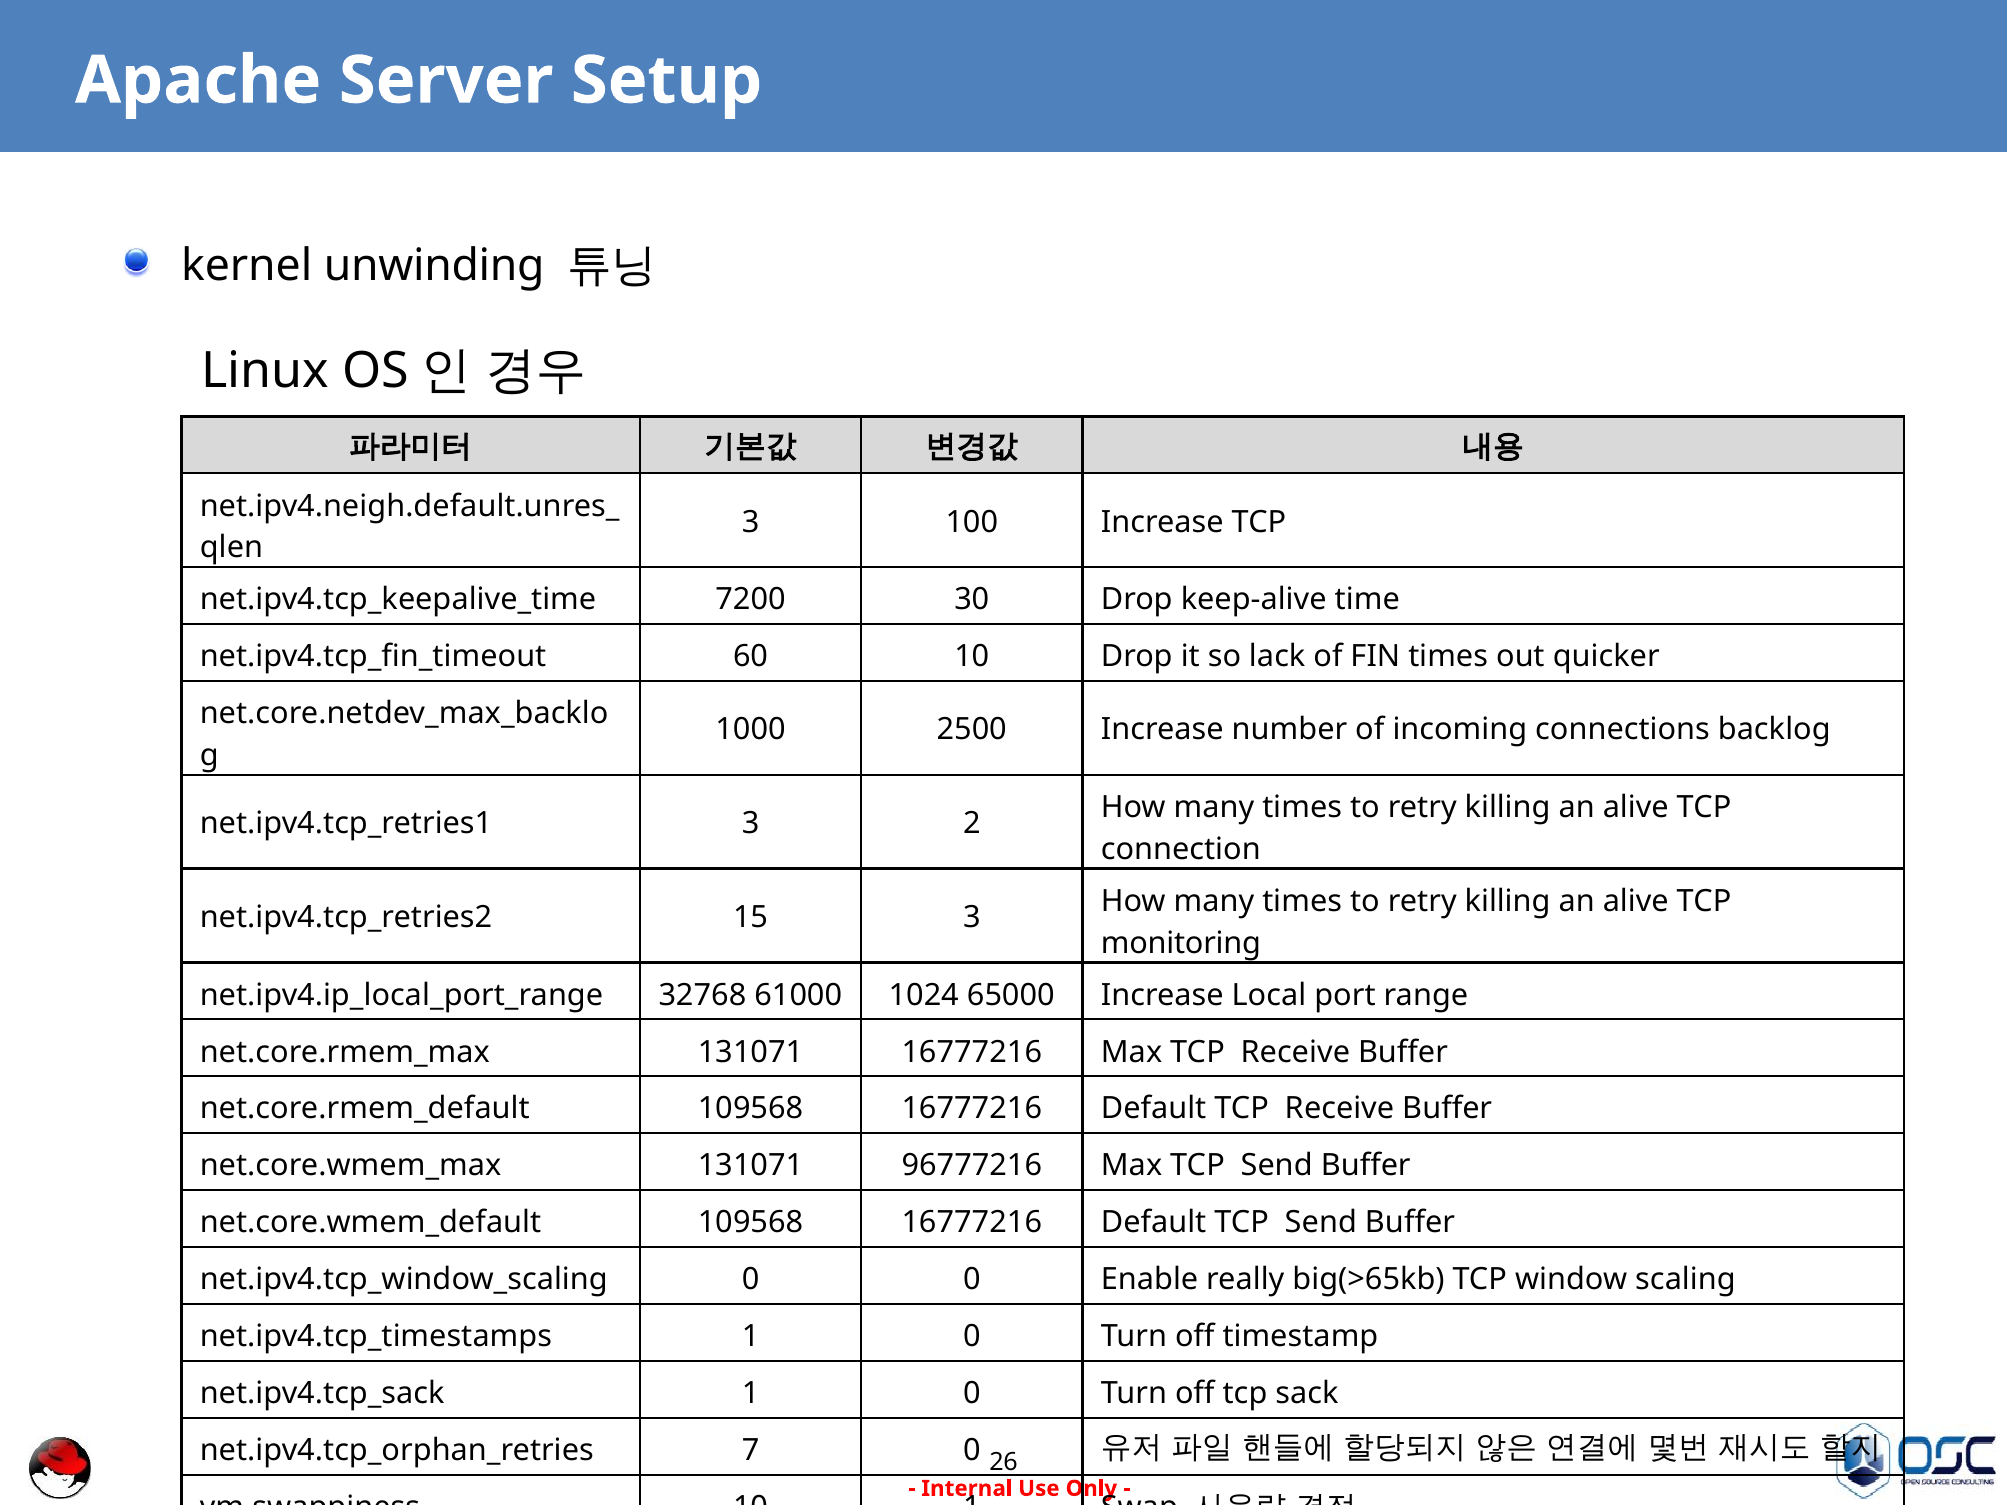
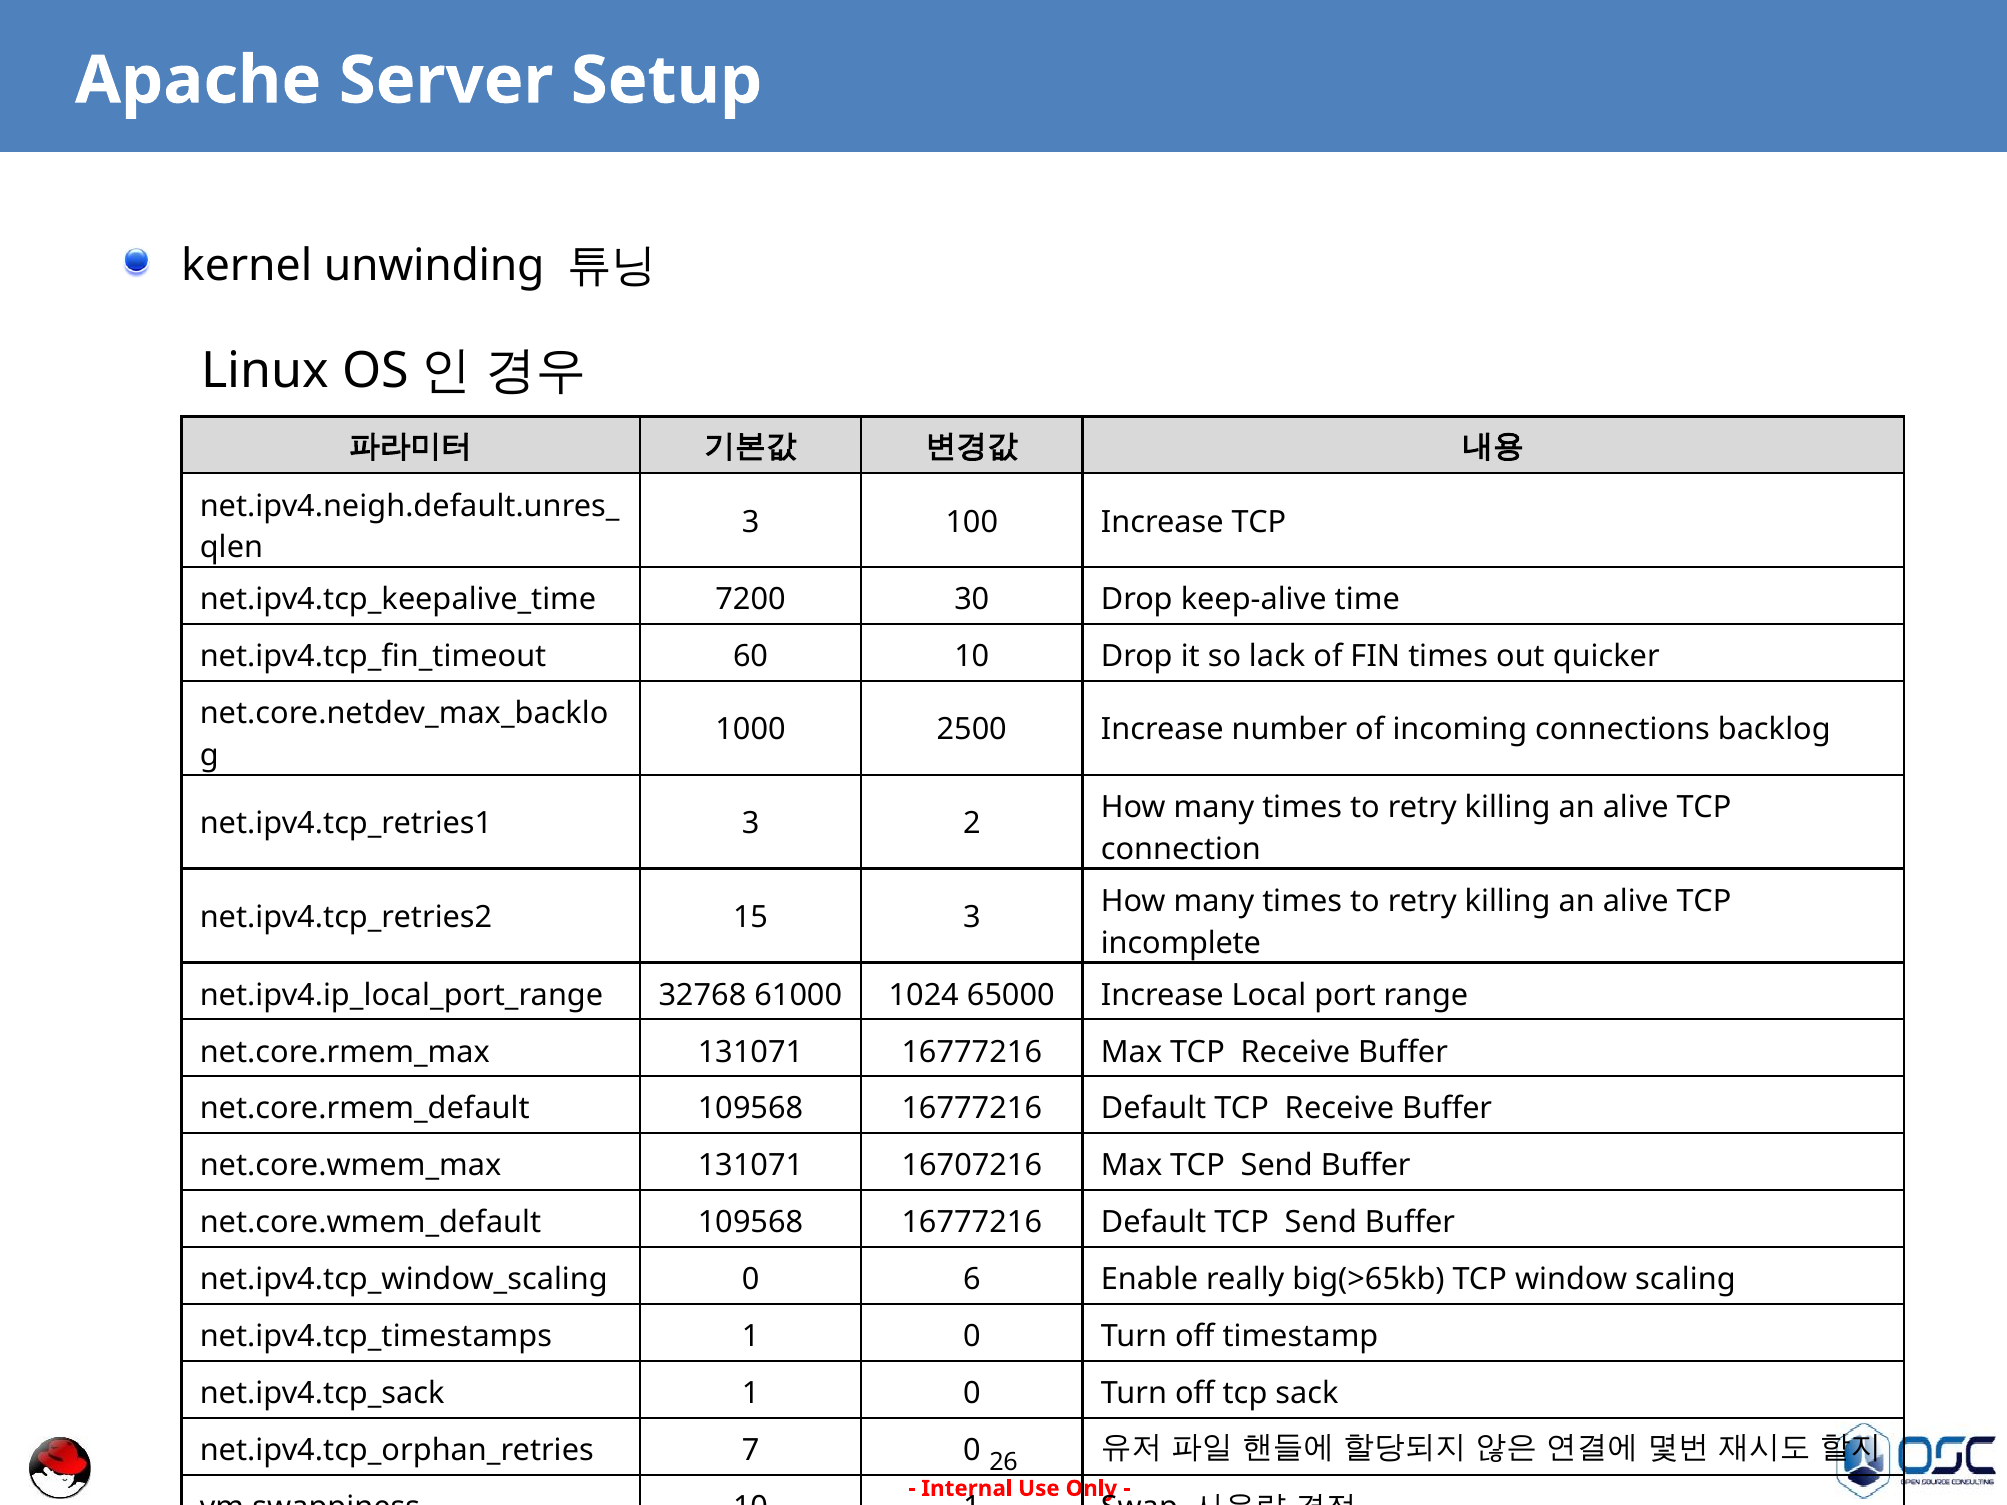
monitoring: monitoring -> incomplete
96777216: 96777216 -> 16707216
0 0: 0 -> 6
